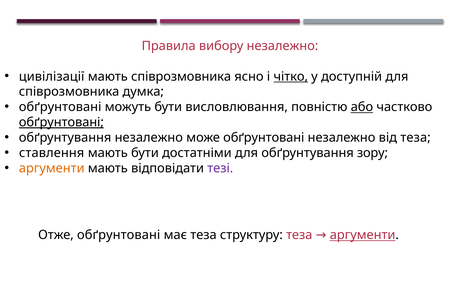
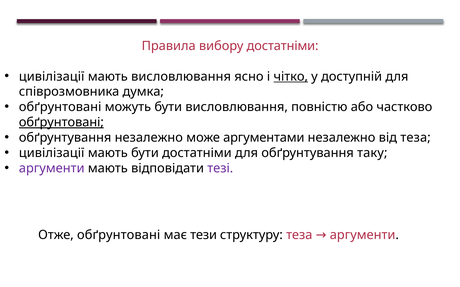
вибору незалежно: незалежно -> достатніми
мають співрозмовника: співрозмовника -> висловлювання
або underline: present -> none
може обґрунтовані: обґрунтовані -> аргументами
ставлення at (52, 153): ставлення -> цивілізації
зору: зору -> таку
аргументи at (52, 169) colour: orange -> purple
має теза: теза -> тези
аргументи at (363, 236) underline: present -> none
